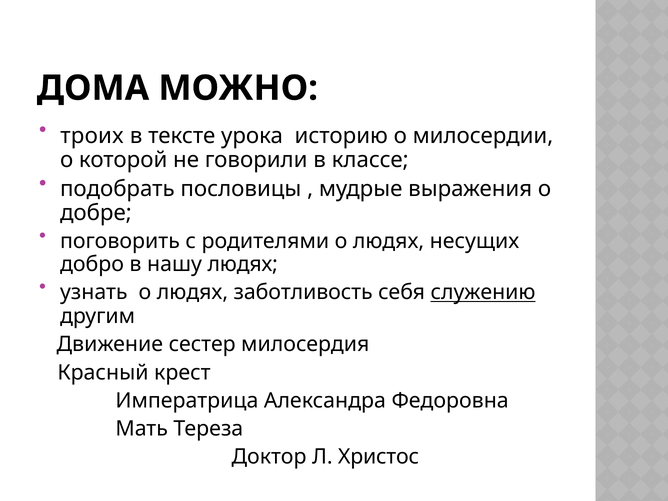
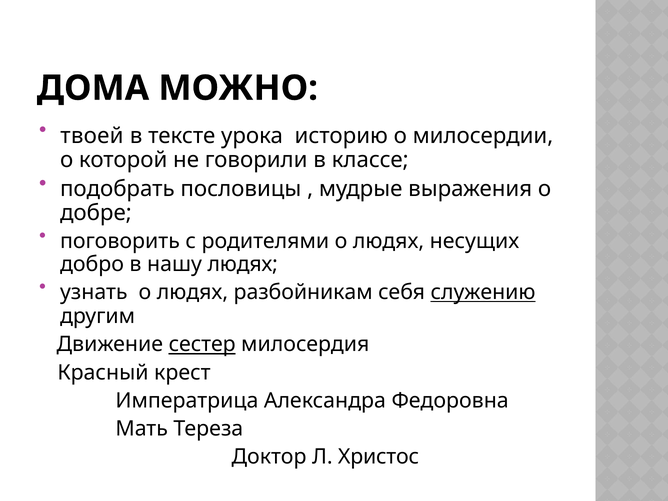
троих: троих -> твоей
заботливость: заботливость -> разбойникам
сестер underline: none -> present
